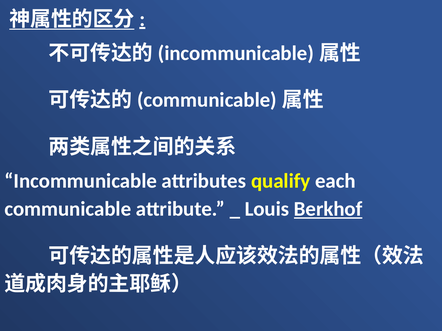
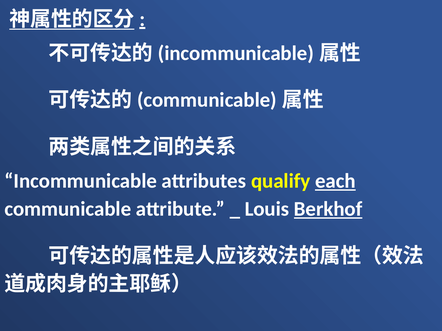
each underline: none -> present
